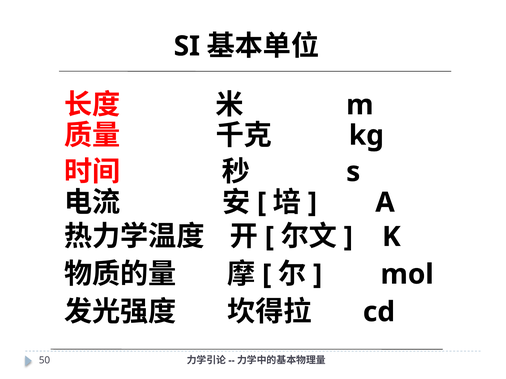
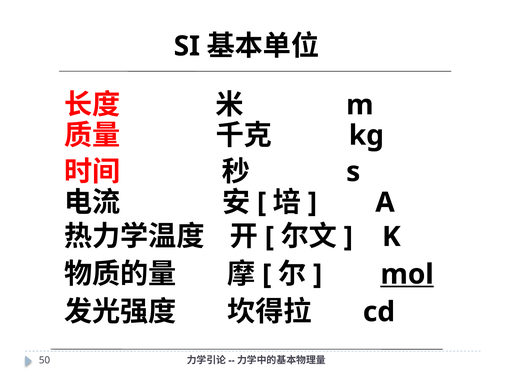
mol underline: none -> present
